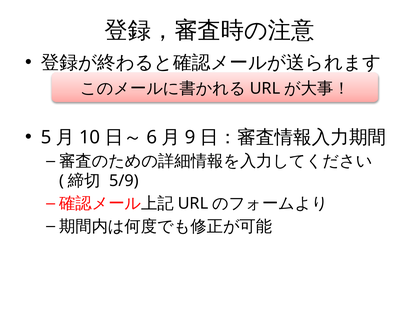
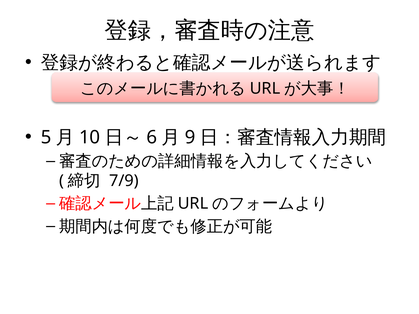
5/9: 5/9 -> 7/9
